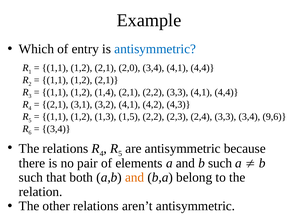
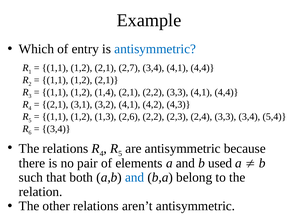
2,0: 2,0 -> 2,7
1,5: 1,5 -> 2,6
9,6: 9,6 -> 5,4
and b such: such -> used
and at (135, 178) colour: orange -> blue
